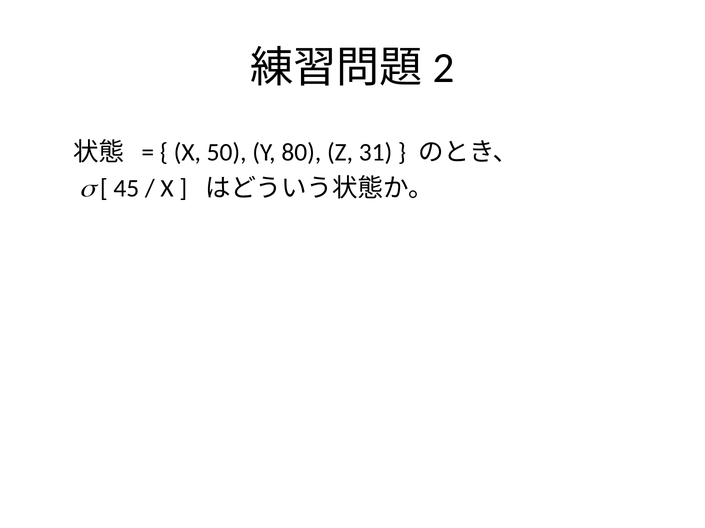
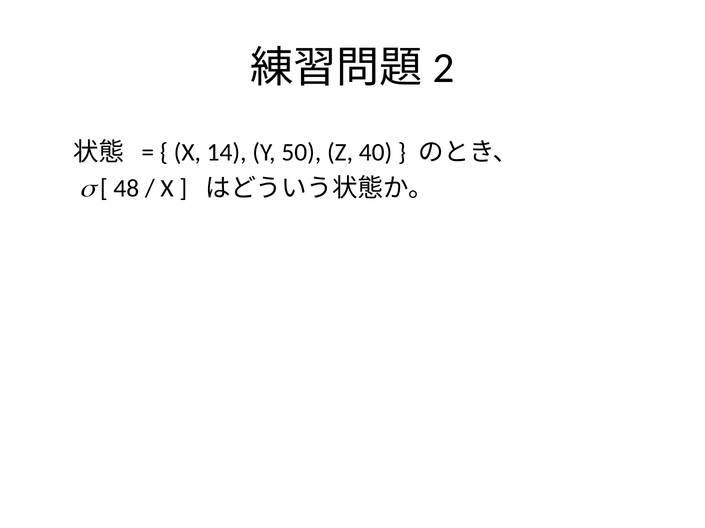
50: 50 -> 14
80: 80 -> 50
31: 31 -> 40
45: 45 -> 48
